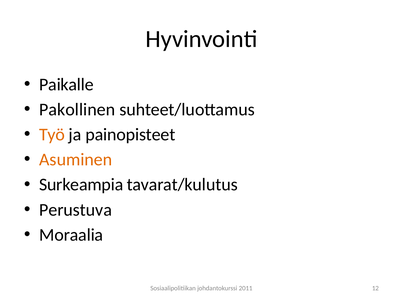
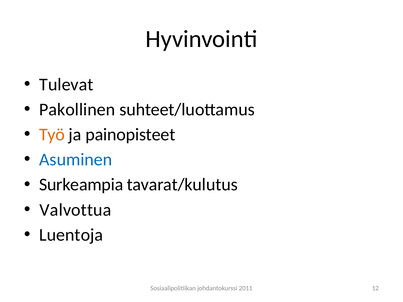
Paikalle: Paikalle -> Tulevat
Asuminen colour: orange -> blue
Perustuva: Perustuva -> Valvottua
Moraalia: Moraalia -> Luentoja
